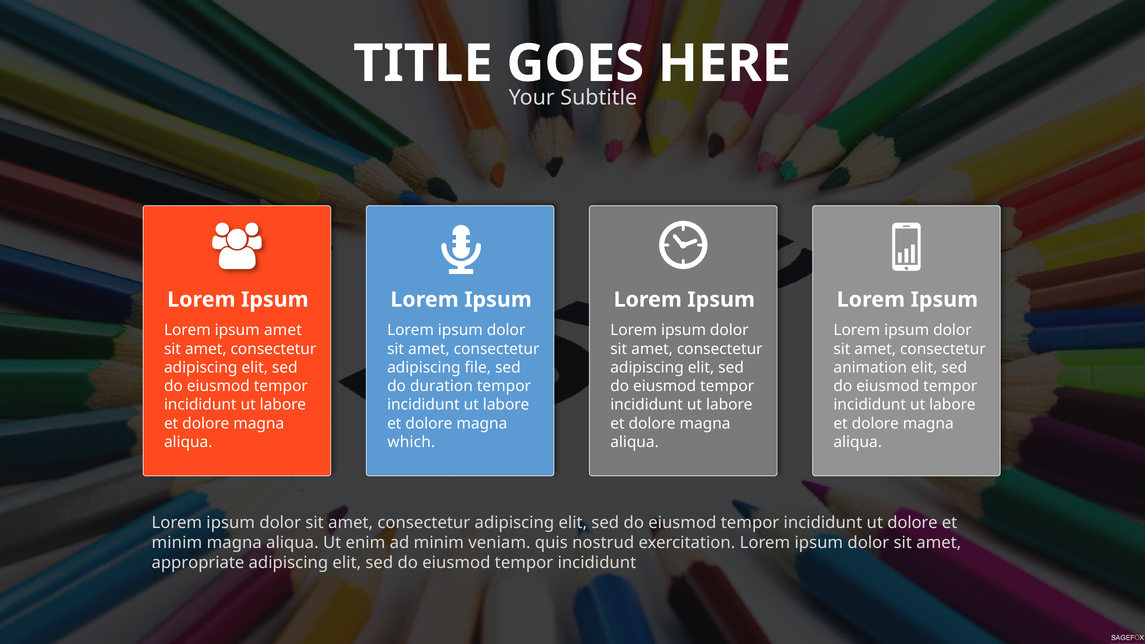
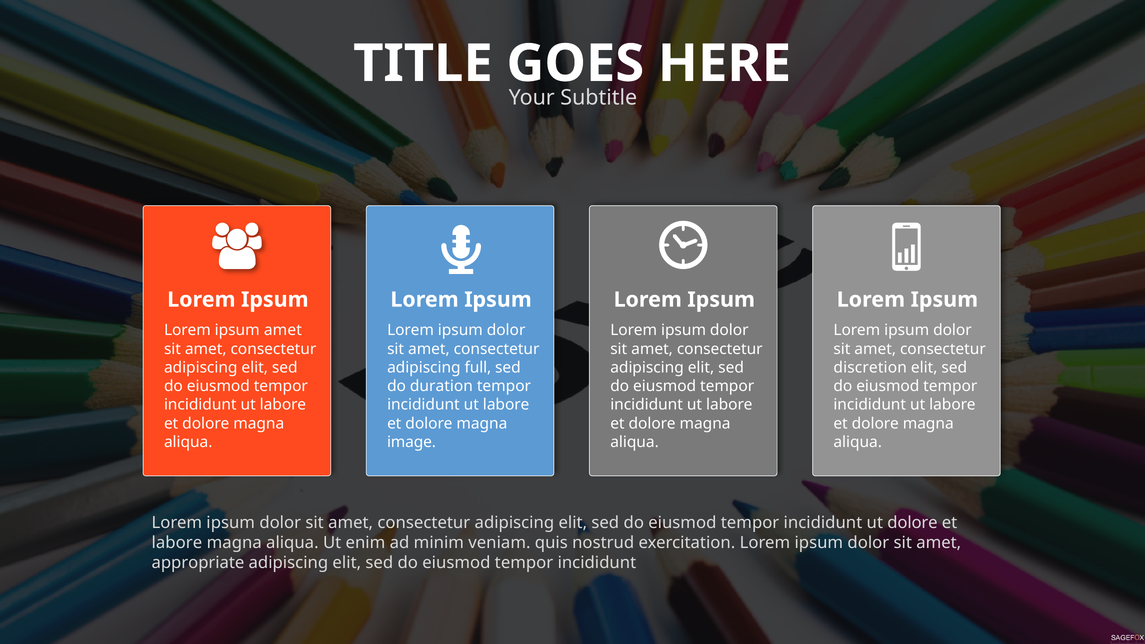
file: file -> full
animation: animation -> discretion
which: which -> image
minim at (177, 543): minim -> labore
